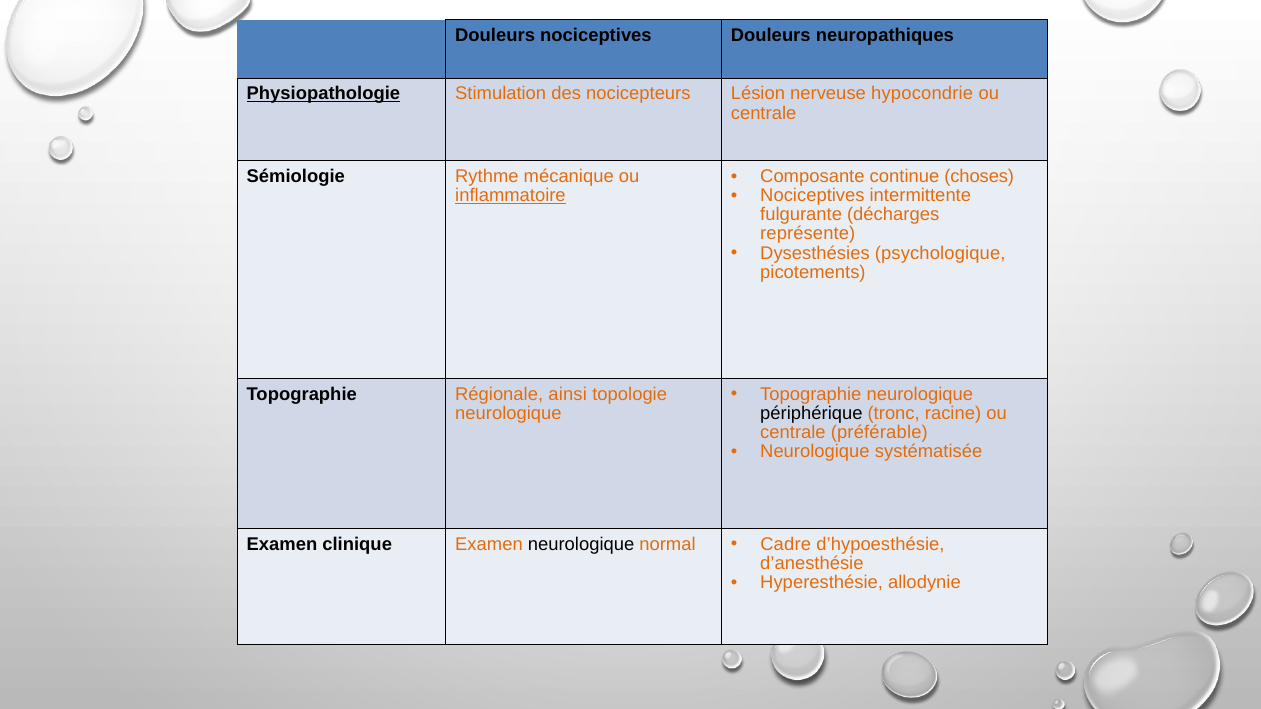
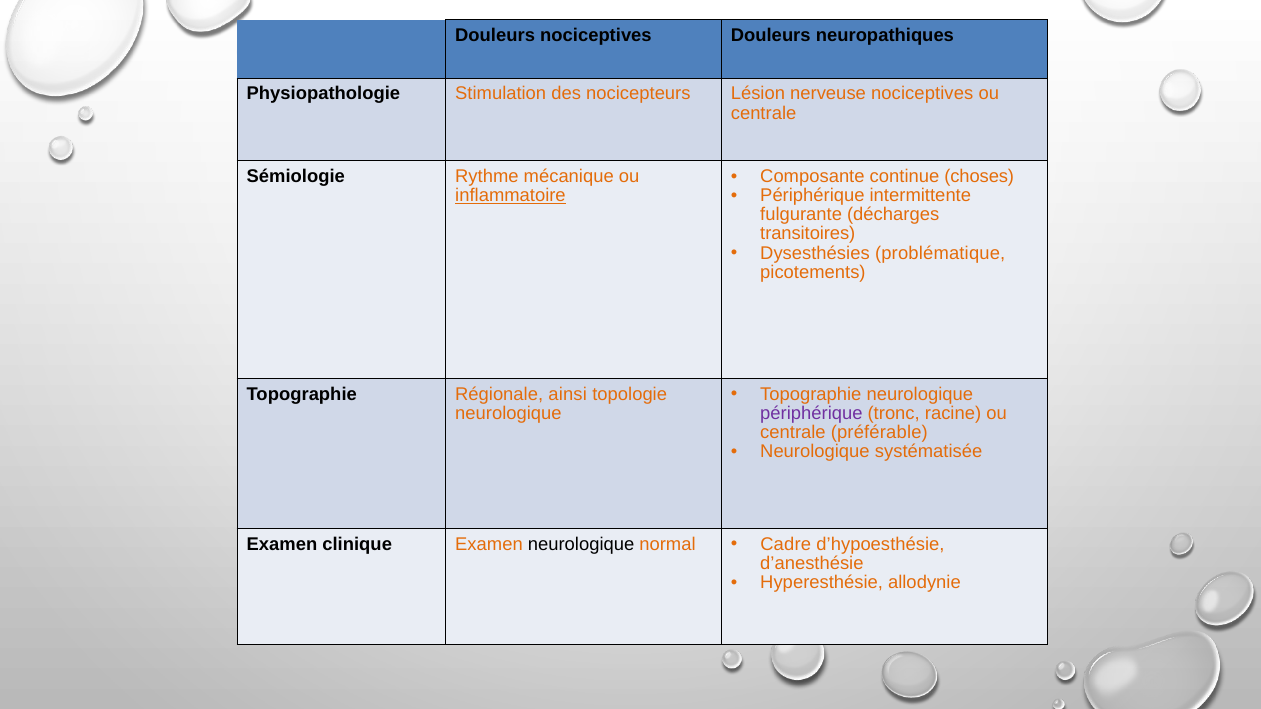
Physiopathologie underline: present -> none
nerveuse hypocondrie: hypocondrie -> nociceptives
Nociceptives at (812, 196): Nociceptives -> Périphérique
représente: représente -> transitoires
psychologique: psychologique -> problématique
périphérique at (811, 413) colour: black -> purple
